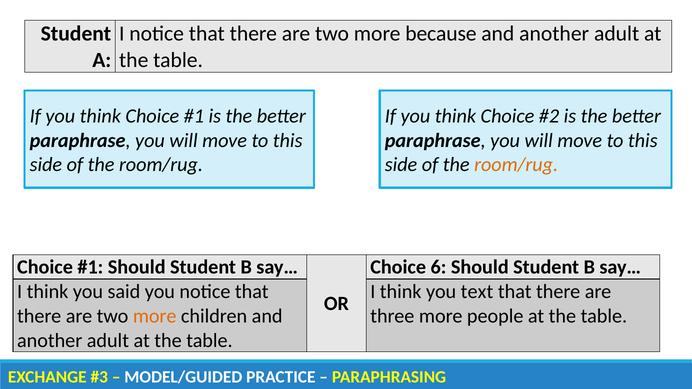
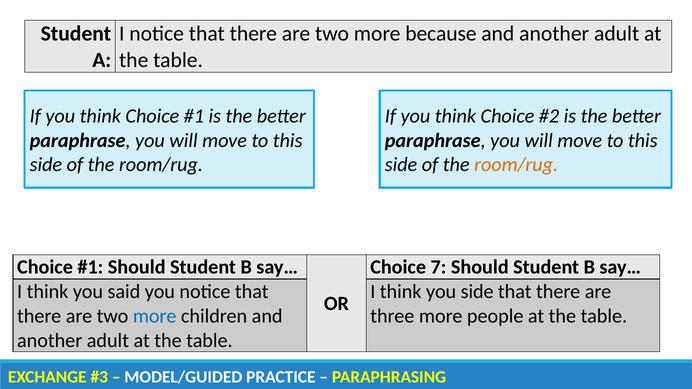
6: 6 -> 7
you text: text -> side
more at (155, 316) colour: orange -> blue
